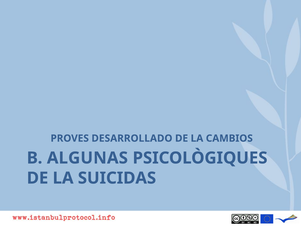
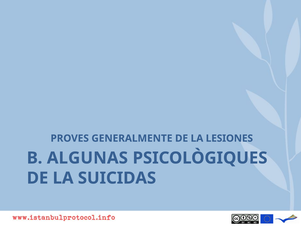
DESARROLLADO: DESARROLLADO -> GENERALMENTE
CAMBIOS: CAMBIOS -> LESIONES
